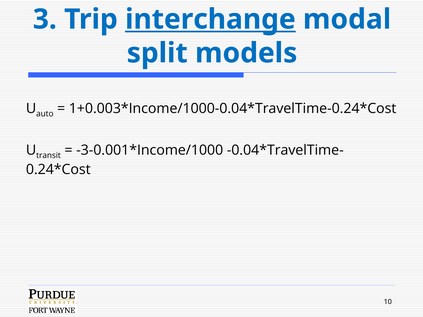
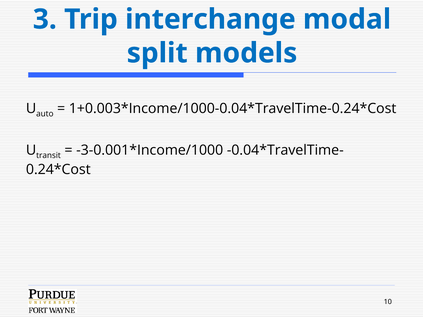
interchange underline: present -> none
